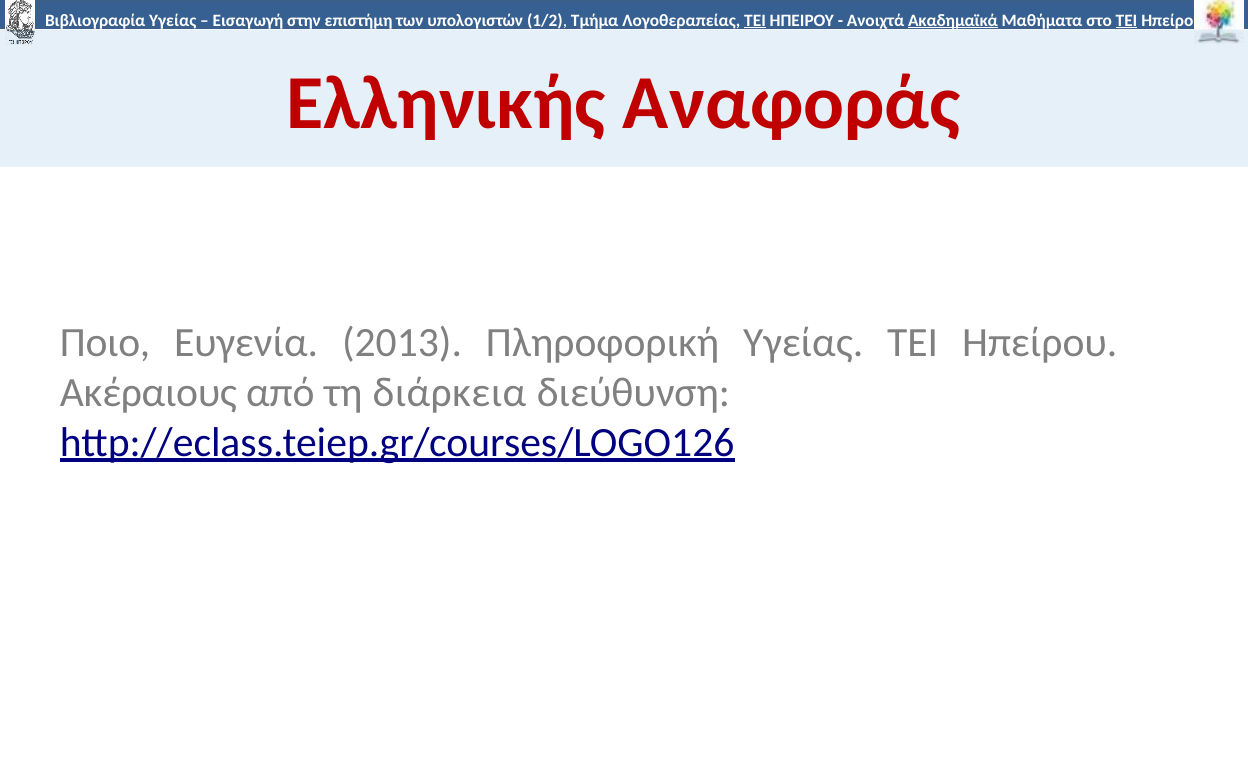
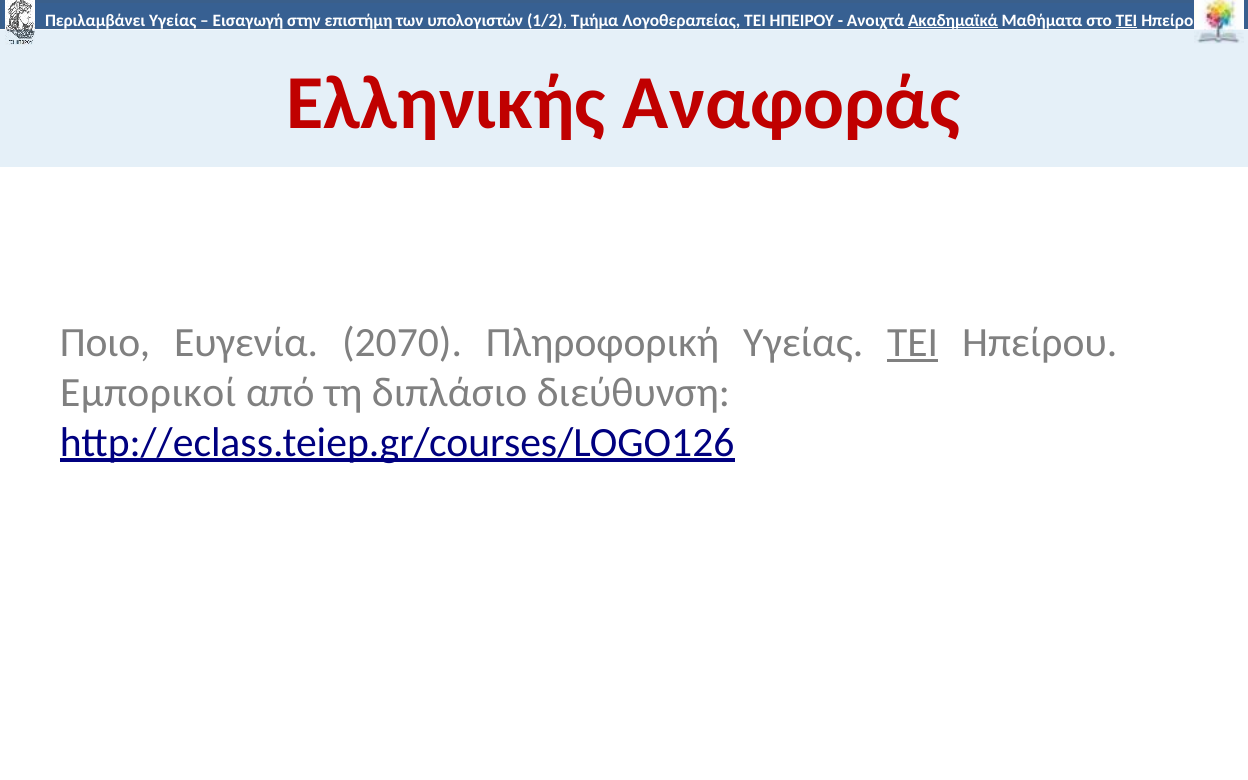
Βιβλιογραφία: Βιβλιογραφία -> Περιλαμβάνει
ΤΕΙ at (755, 20) underline: present -> none
2013: 2013 -> 2070
ΤΕΙ at (913, 342) underline: none -> present
Ακέραιους: Ακέραιους -> Εμπορικοί
διάρκεια: διάρκεια -> διπλάσιο
